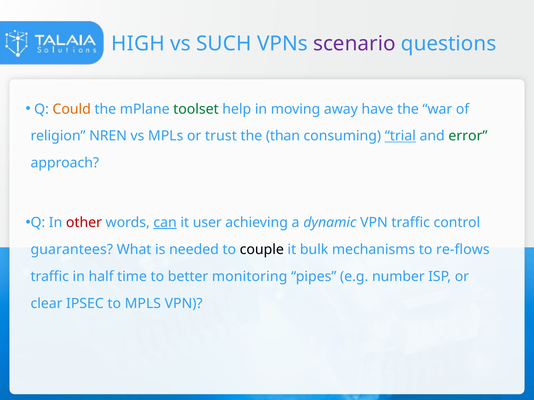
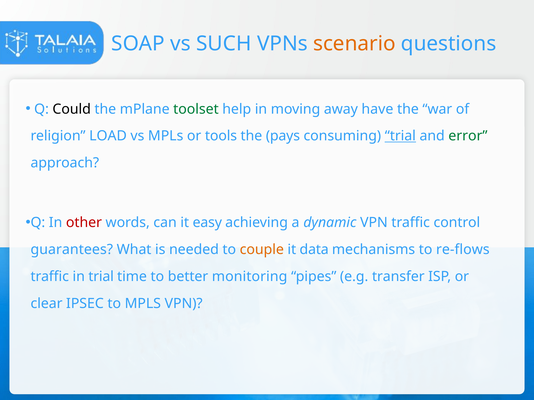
HIGH: HIGH -> SOAP
scenario colour: purple -> orange
Could colour: orange -> black
NREN: NREN -> LOAD
trust: trust -> tools
than: than -> pays
can underline: present -> none
user: user -> easy
couple colour: black -> orange
bulk: bulk -> data
in half: half -> trial
number: number -> transfer
